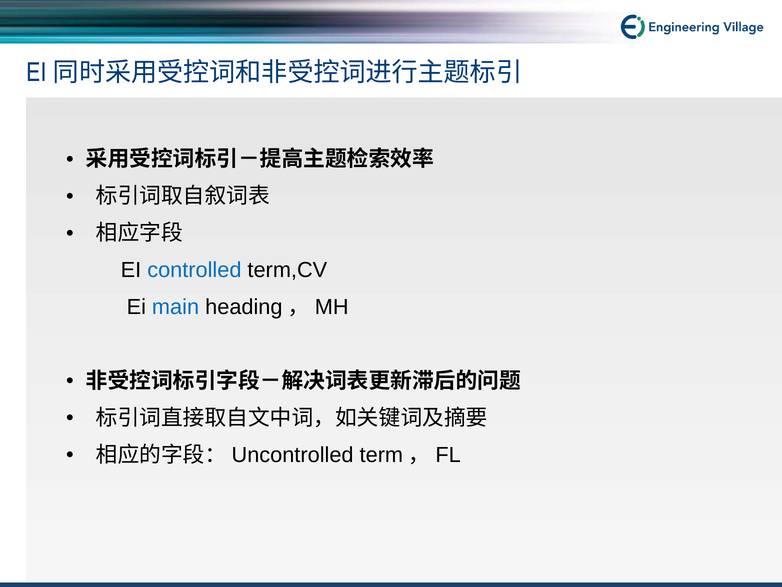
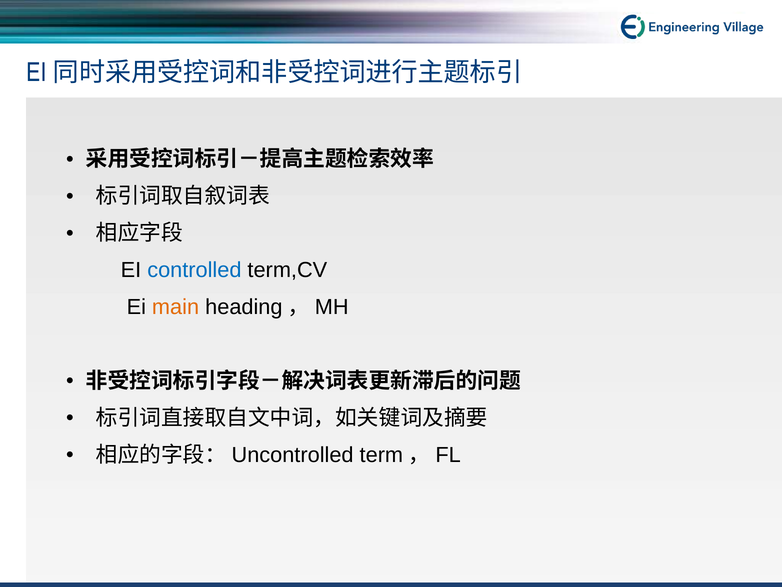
main colour: blue -> orange
